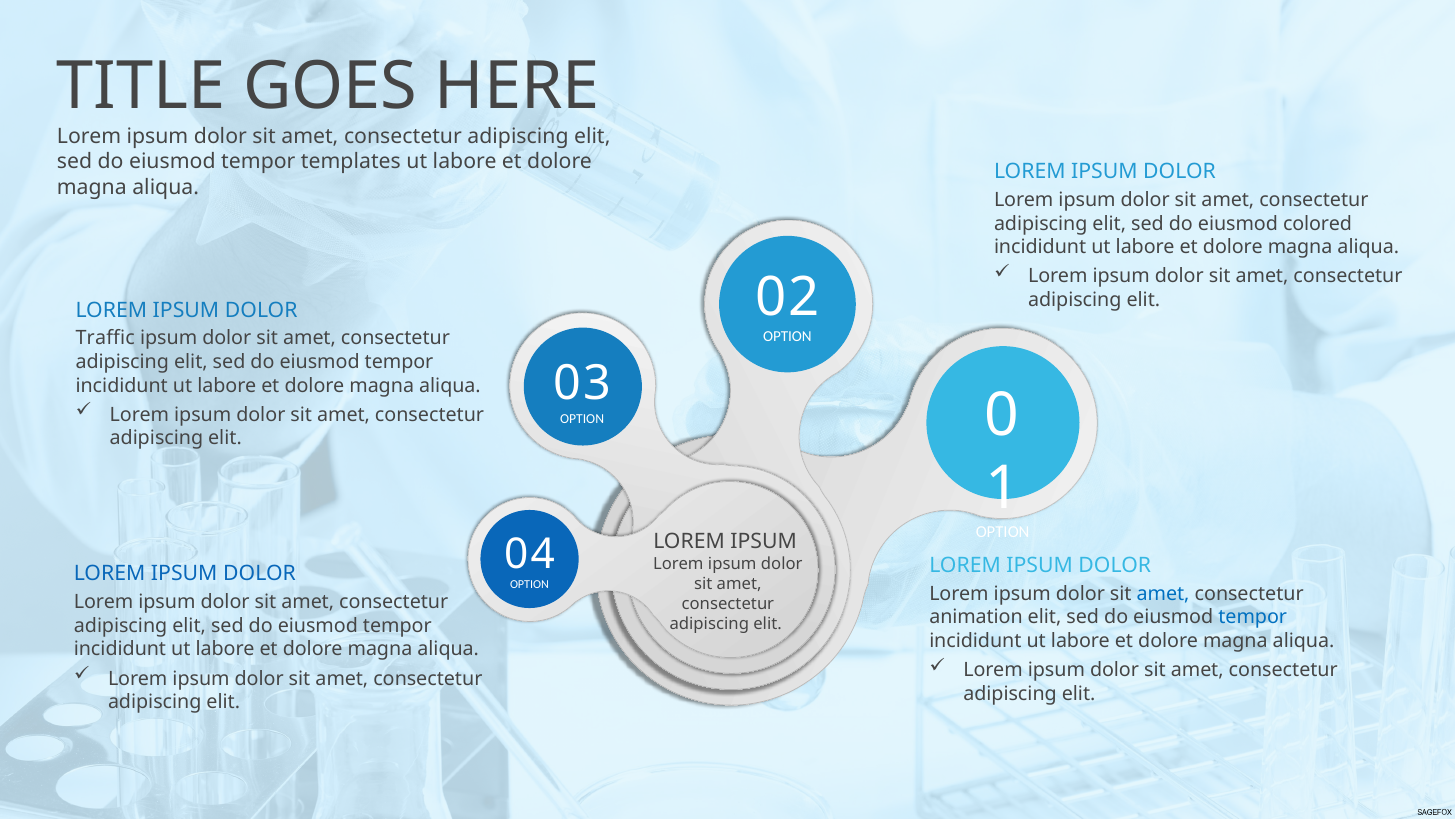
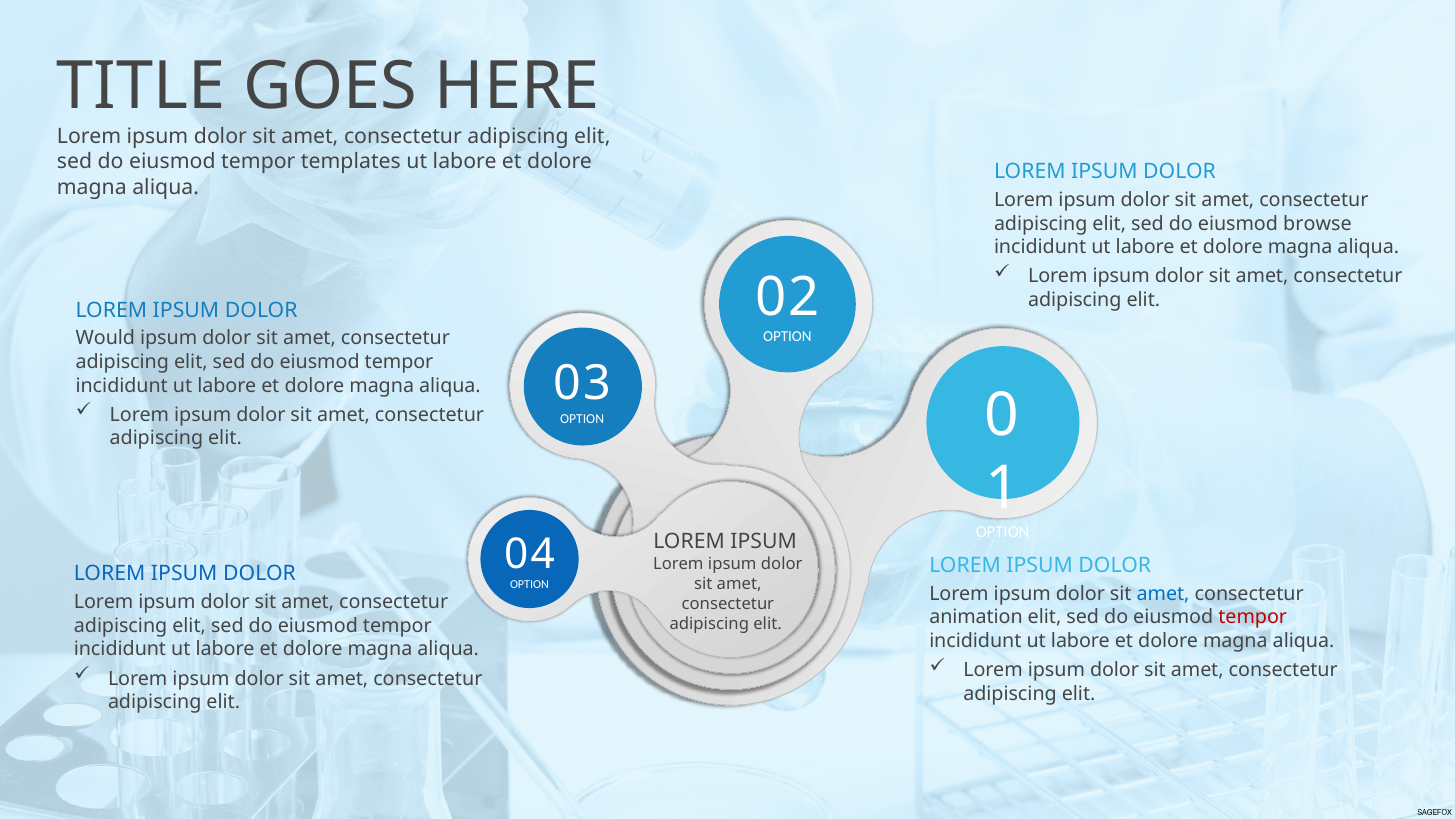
colored: colored -> browse
Traffic: Traffic -> Would
tempor at (1253, 617) colour: blue -> red
